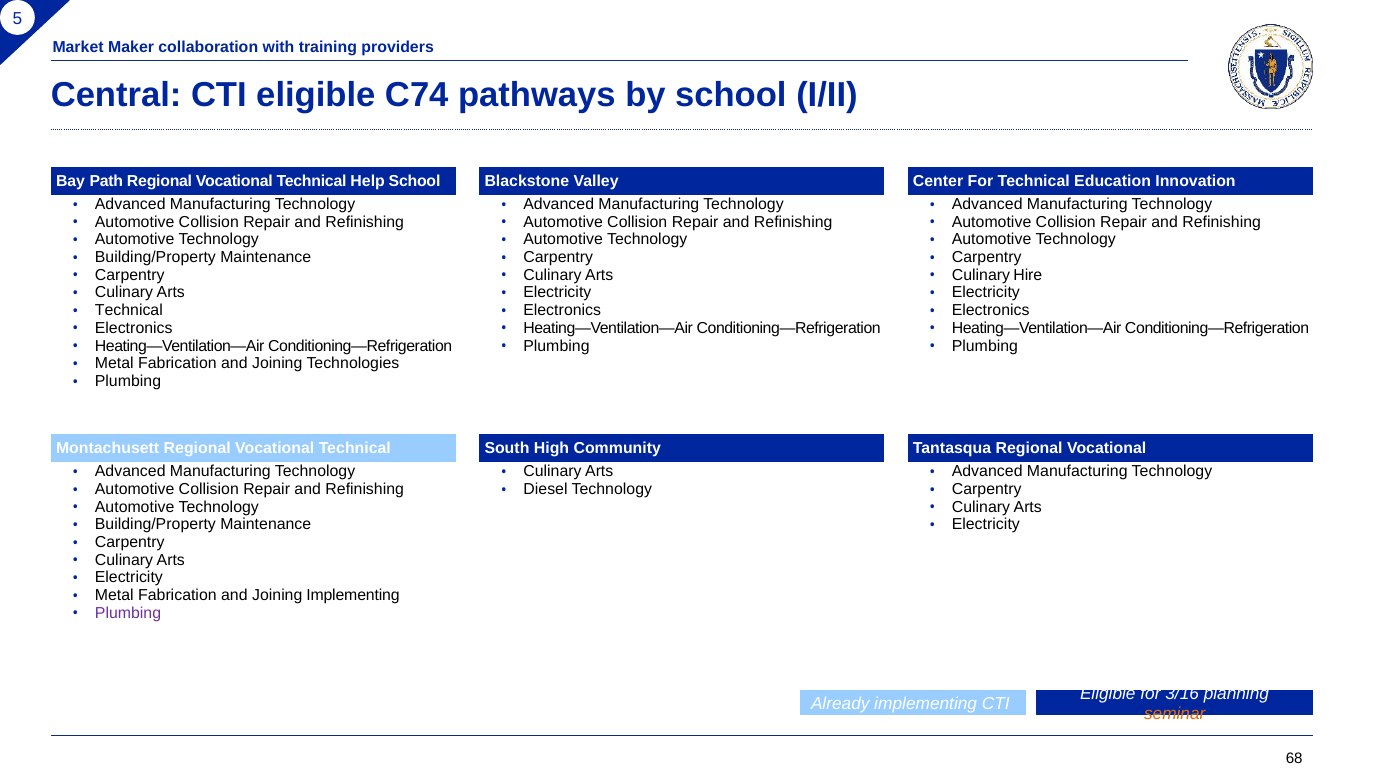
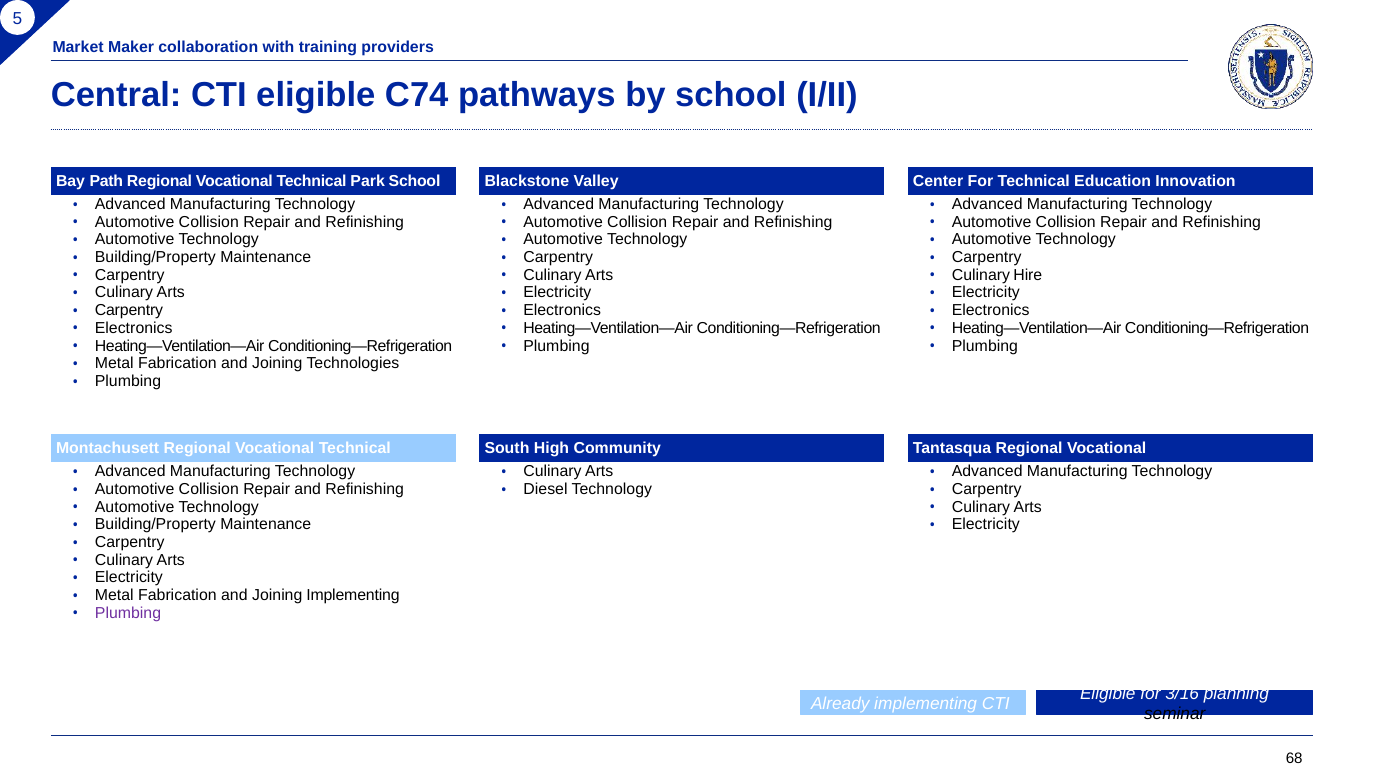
Help: Help -> Park
Technical at (129, 310): Technical -> Carpentry
seminar colour: orange -> black
